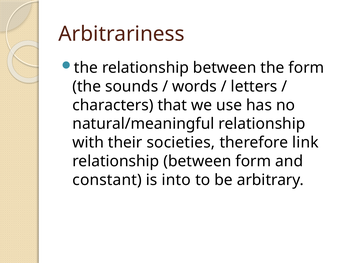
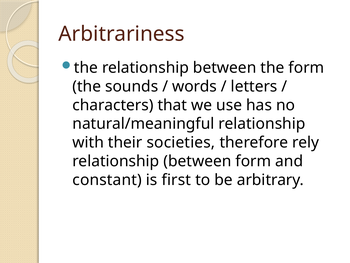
link: link -> rely
into: into -> first
